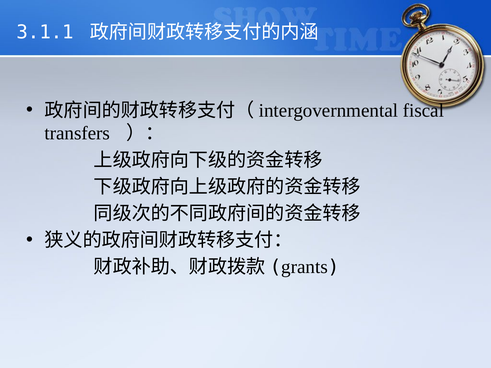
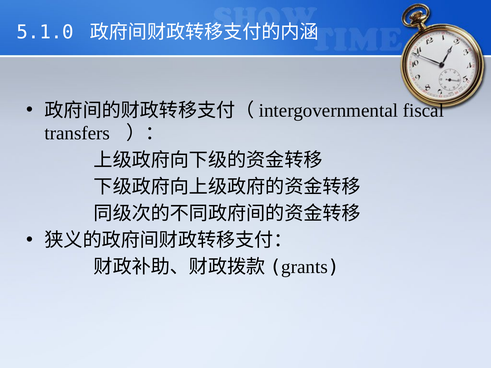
3.1.1: 3.1.1 -> 5.1.0
